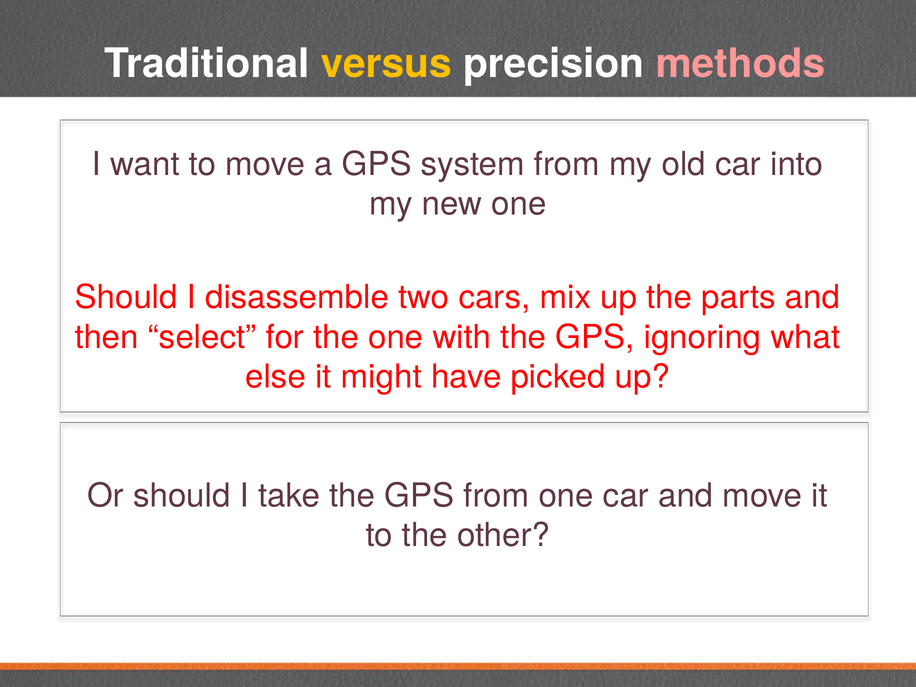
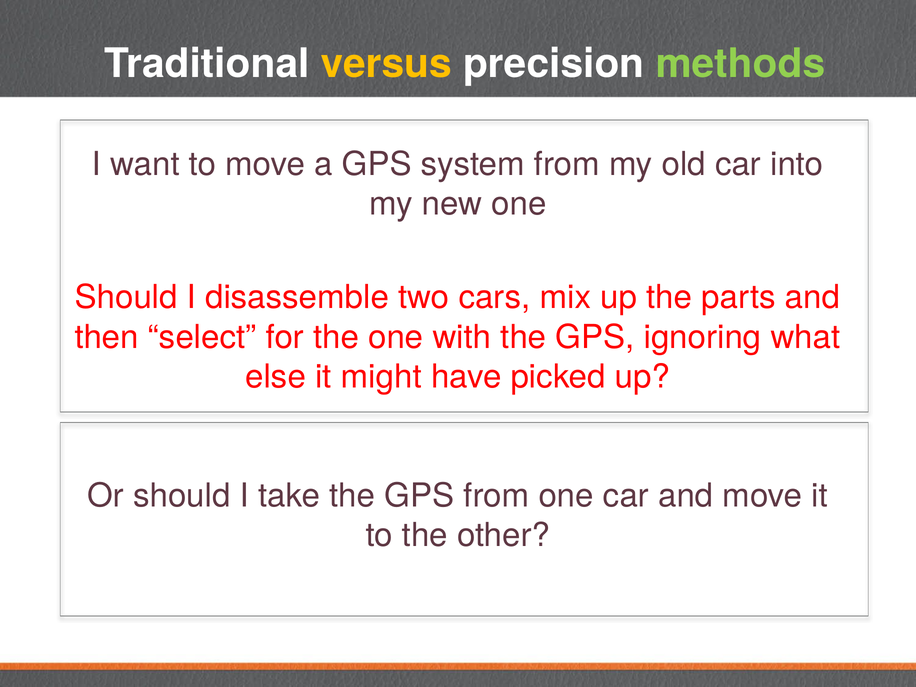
methods colour: pink -> light green
